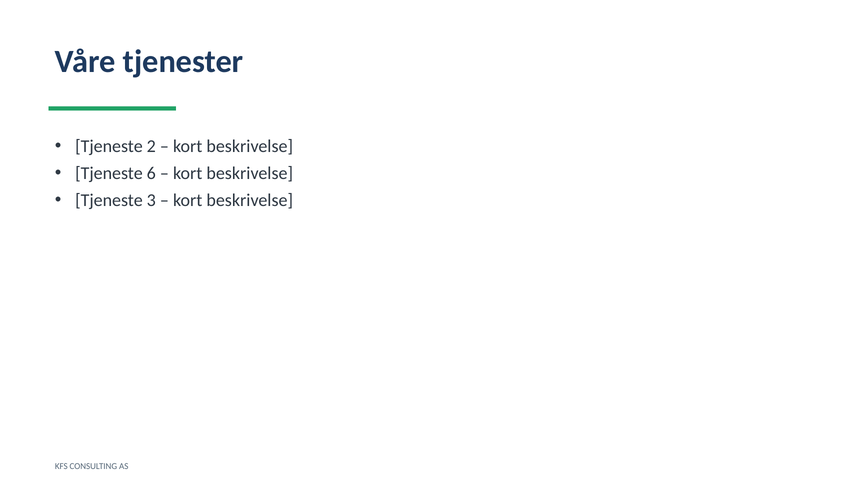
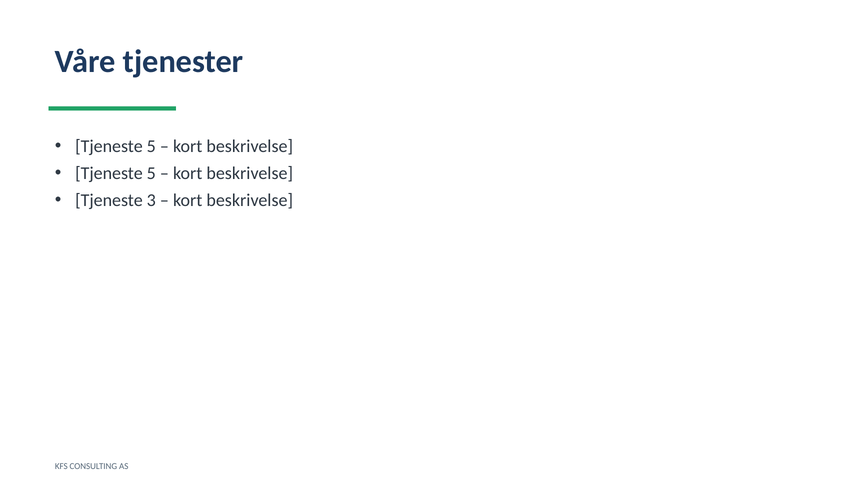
2 at (151, 146): 2 -> 5
6 at (151, 173): 6 -> 5
